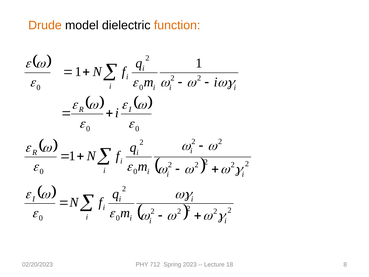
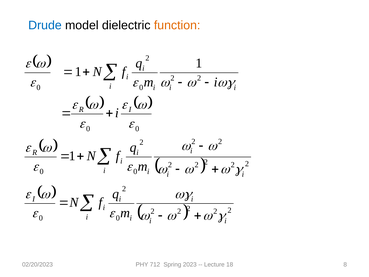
Drude colour: orange -> blue
